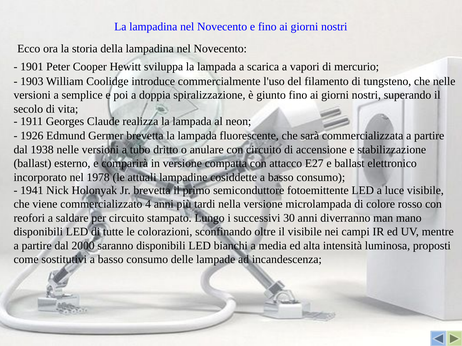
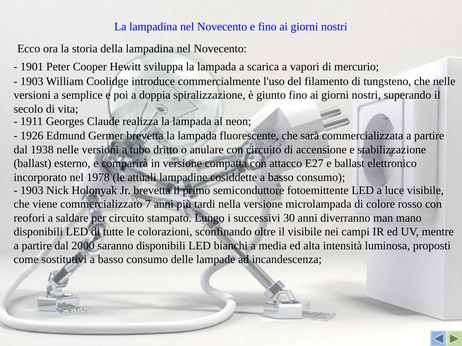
1941 at (32, 191): 1941 -> 1903
4: 4 -> 7
